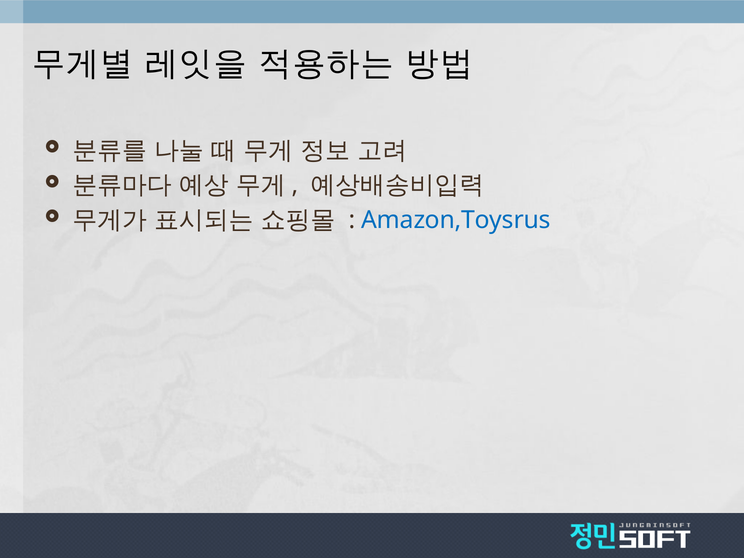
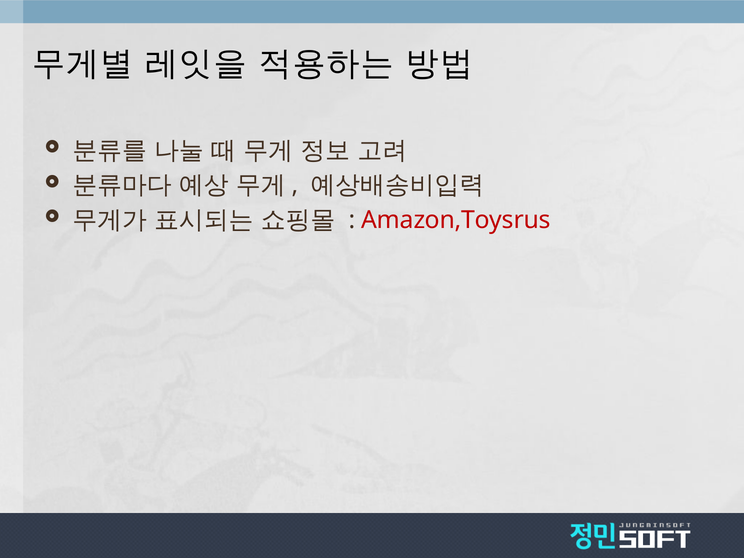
Amazon,Toysrus colour: blue -> red
